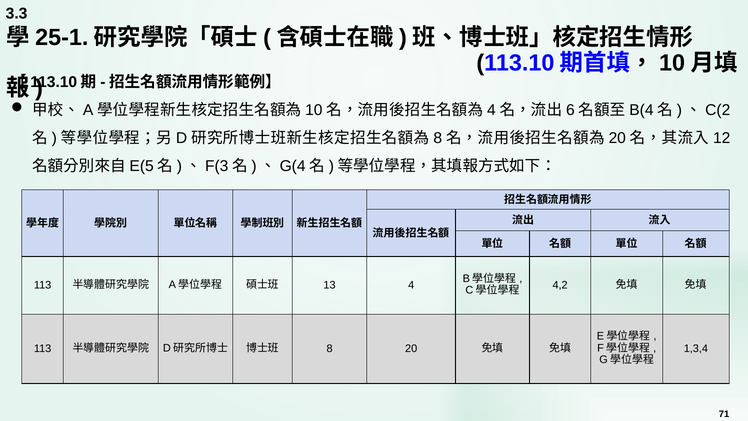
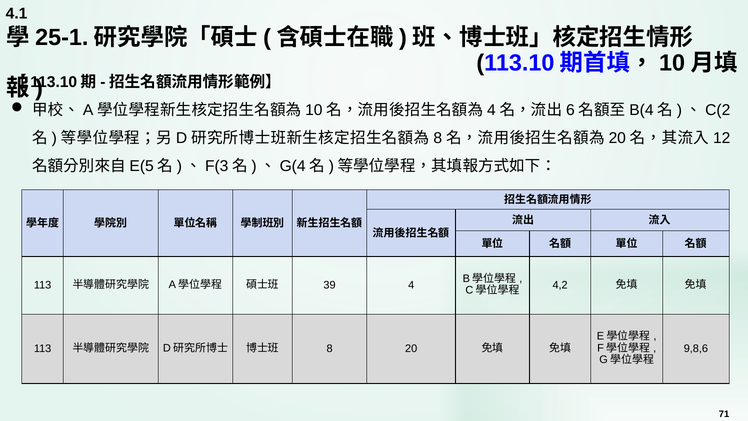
3.3: 3.3 -> 4.1
13: 13 -> 39
1,3,4: 1,3,4 -> 9,8,6
